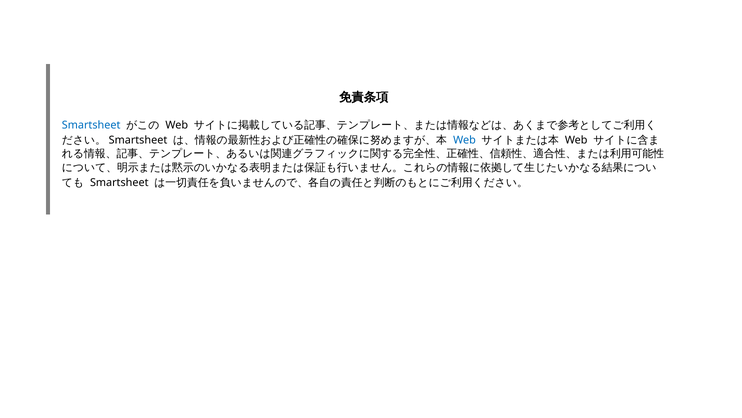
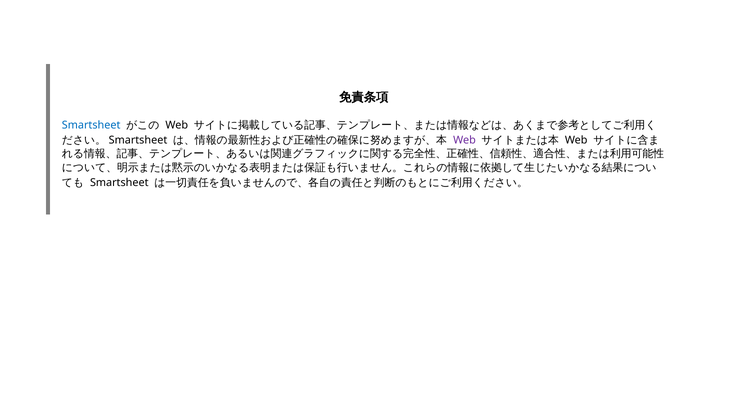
Web at (464, 140) colour: blue -> purple
